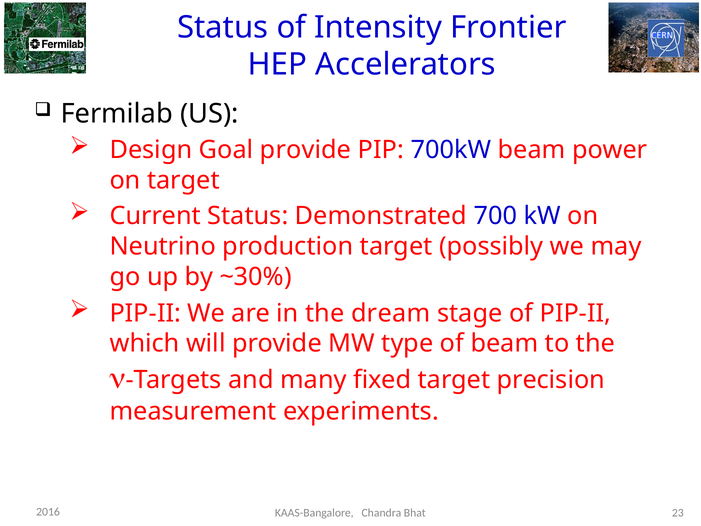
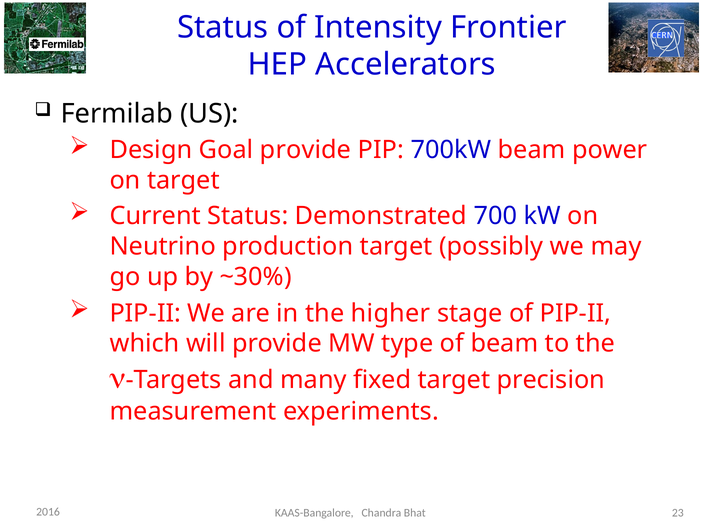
dream: dream -> higher
